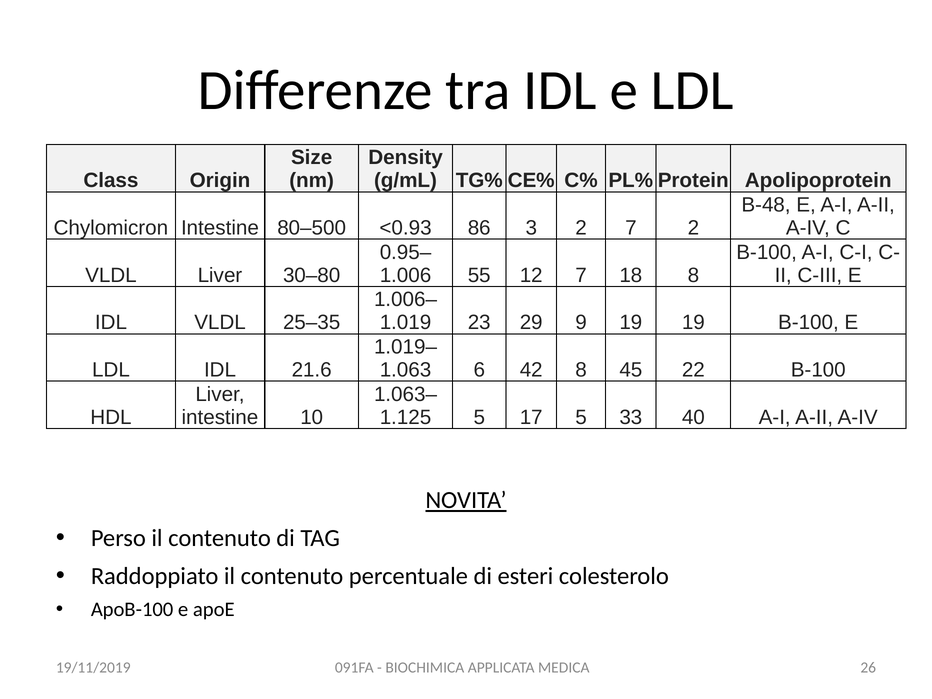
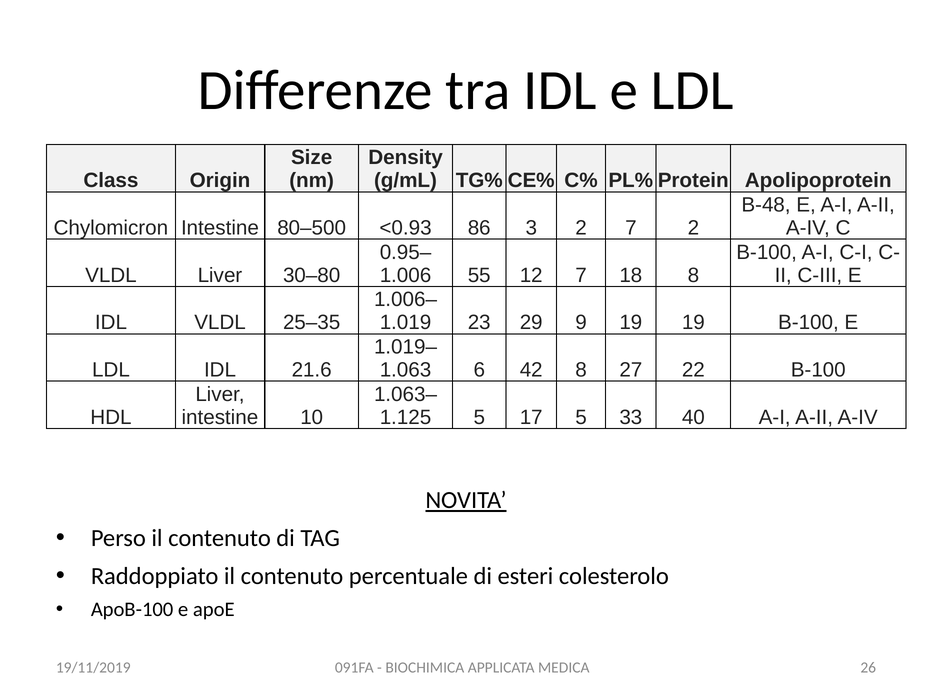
45: 45 -> 27
